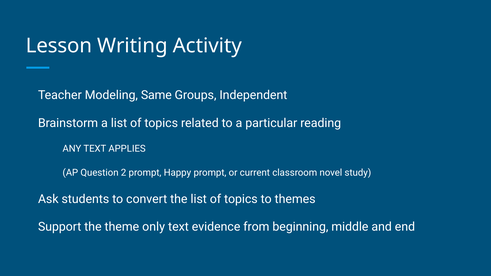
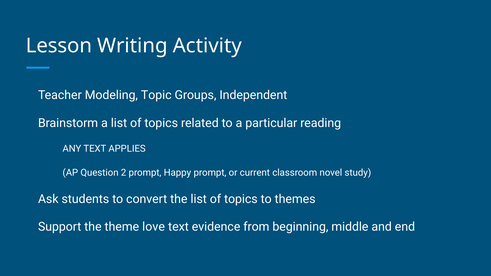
Same: Same -> Topic
only: only -> love
